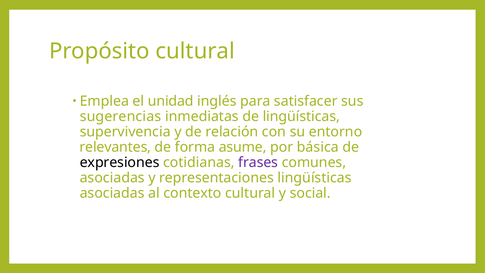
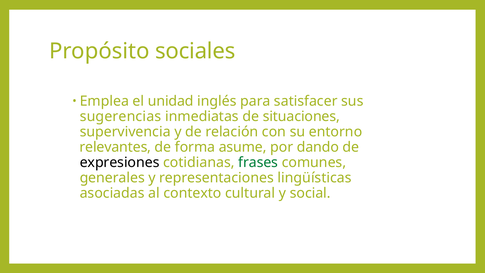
Propósito cultural: cultural -> sociales
de lingüísticas: lingüísticas -> situaciones
básica: básica -> dando
frases colour: purple -> green
asociadas at (112, 178): asociadas -> generales
